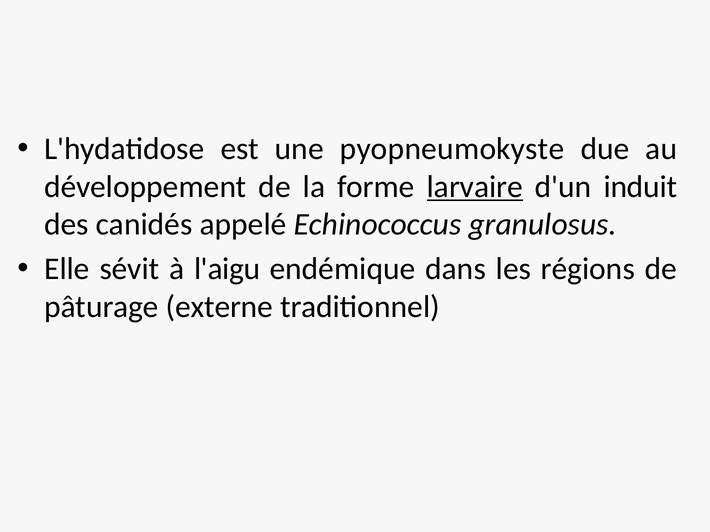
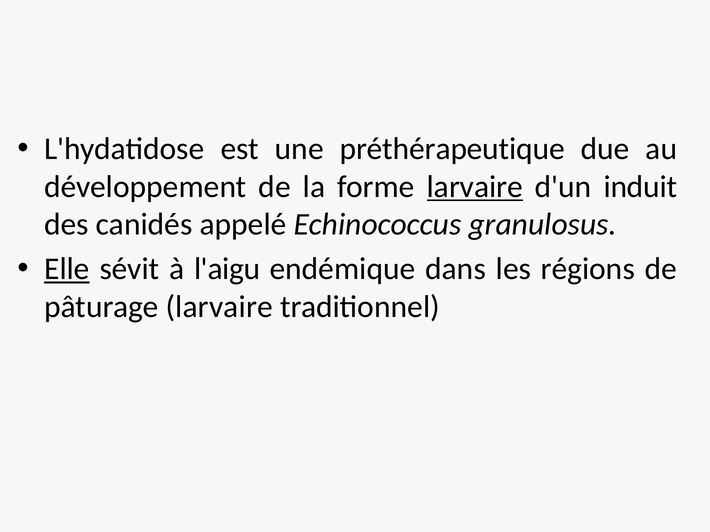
pyopneumokyste: pyopneumokyste -> préthérapeutique
Elle underline: none -> present
pâturage externe: externe -> larvaire
